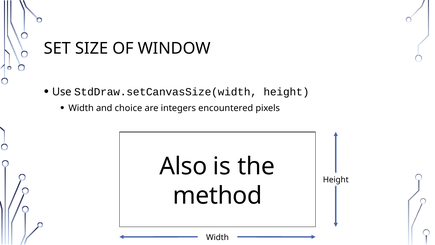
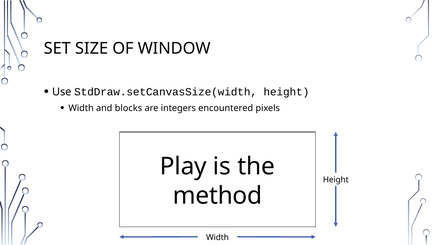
choice: choice -> blocks
Also: Also -> Play
